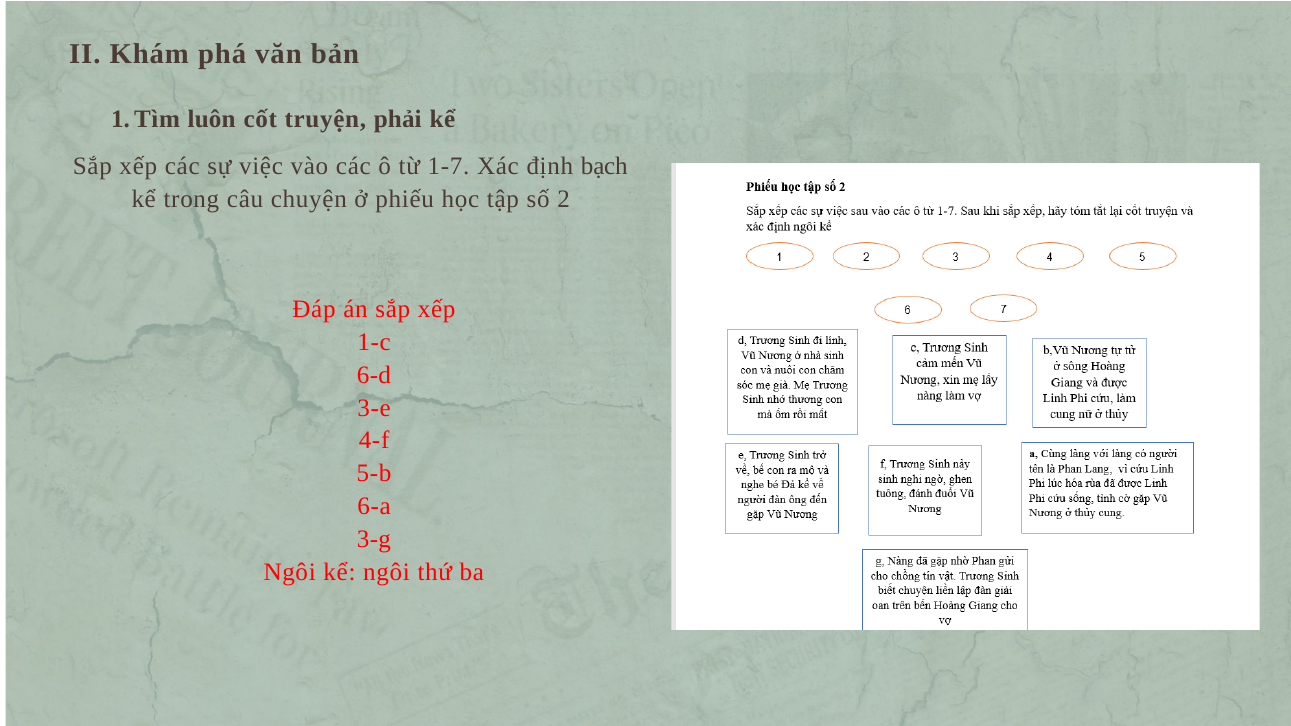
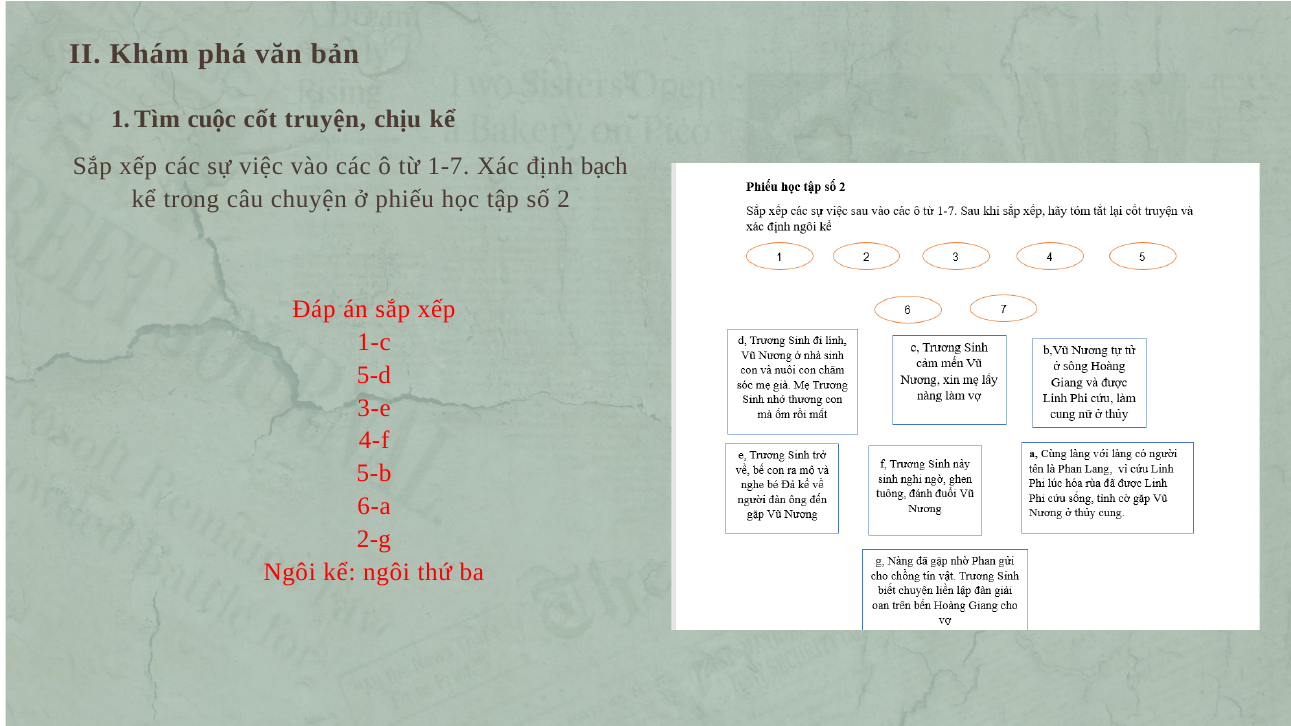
luôn: luôn -> cuộc
phải: phải -> chịu
6-d: 6-d -> 5-d
3-g: 3-g -> 2-g
